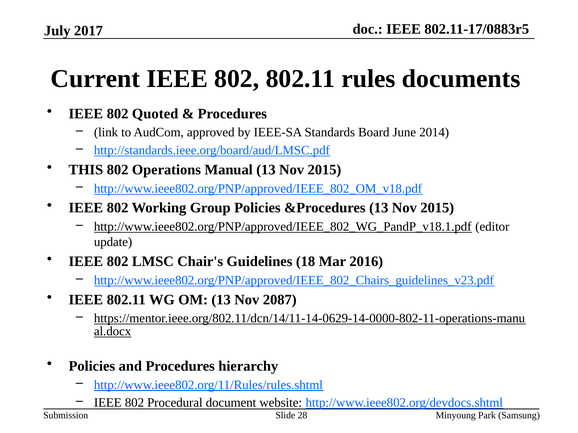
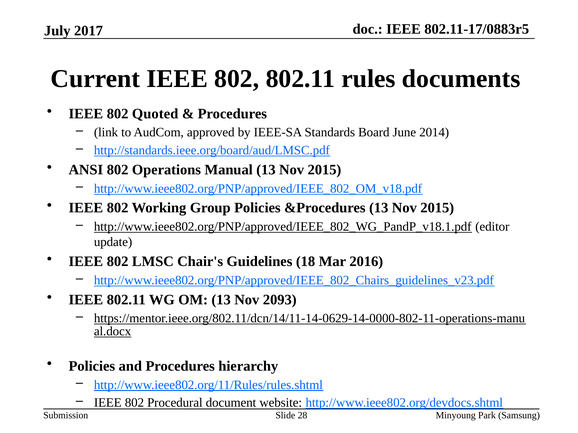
THIS: THIS -> ANSI
2087: 2087 -> 2093
